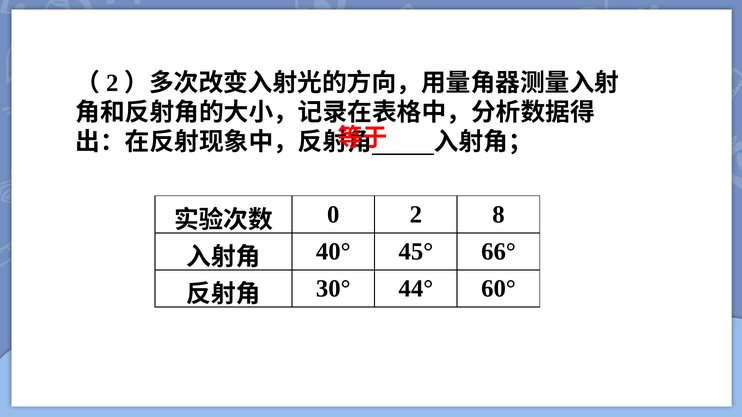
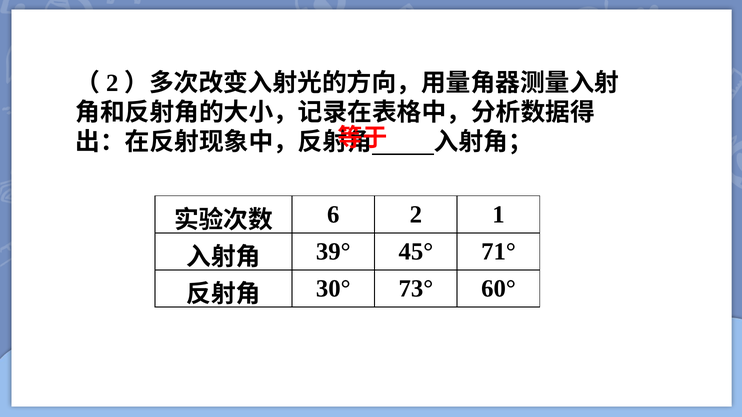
0: 0 -> 6
8: 8 -> 1
40°: 40° -> 39°
66°: 66° -> 71°
44°: 44° -> 73°
